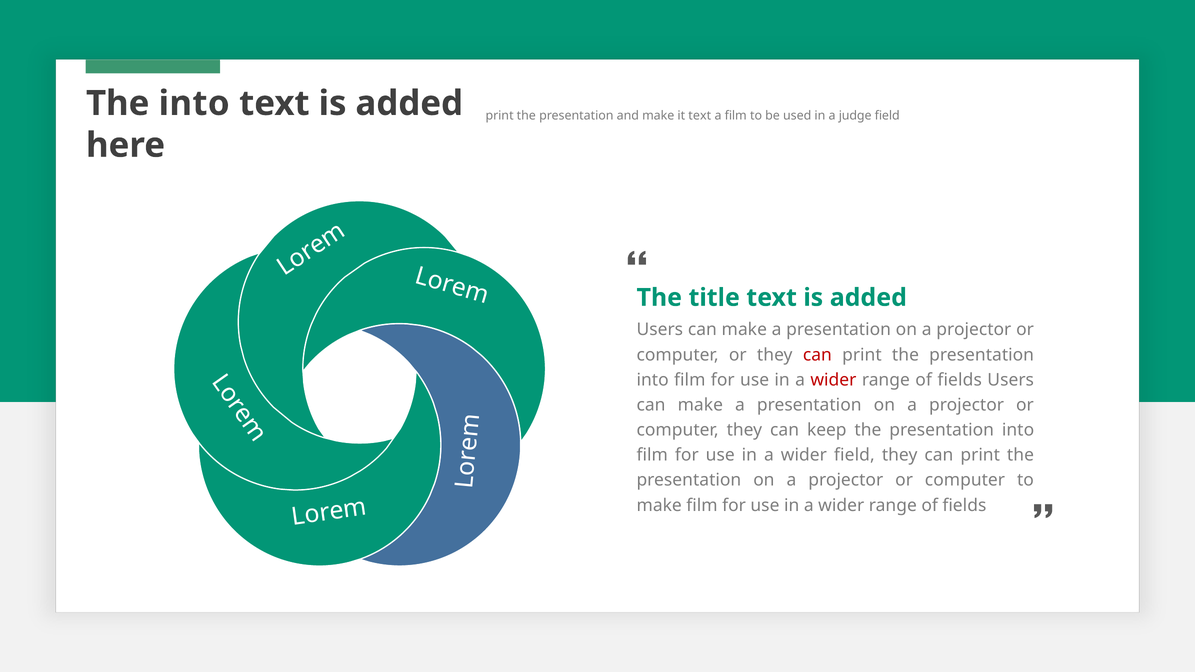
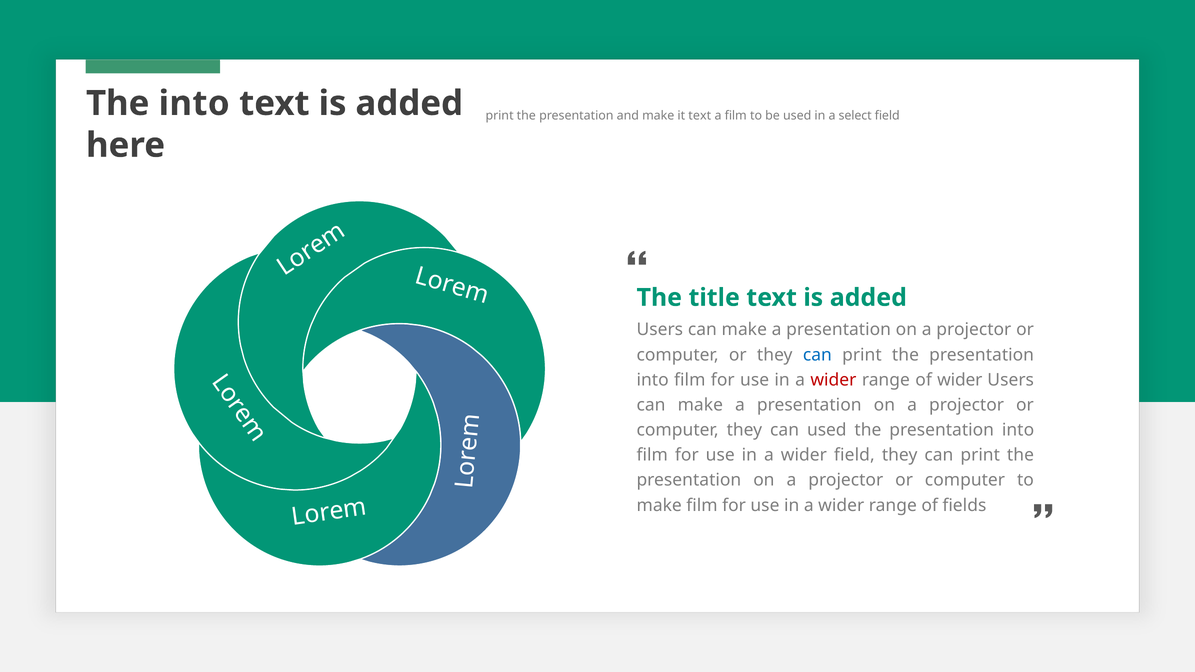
judge: judge -> select
can at (817, 355) colour: red -> blue
fields at (960, 380): fields -> wider
can keep: keep -> used
